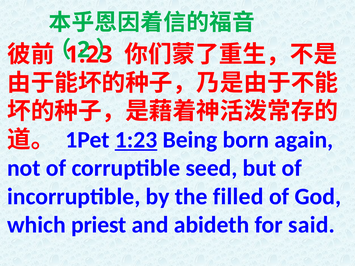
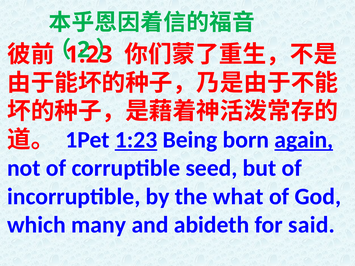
again underline: none -> present
filled: filled -> what
priest: priest -> many
